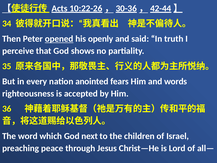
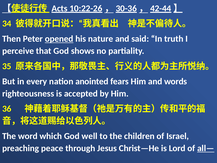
openly: openly -> nature
next: next -> well
all— underline: none -> present
